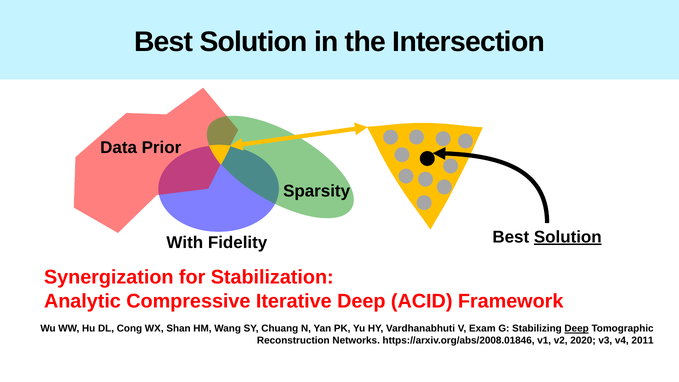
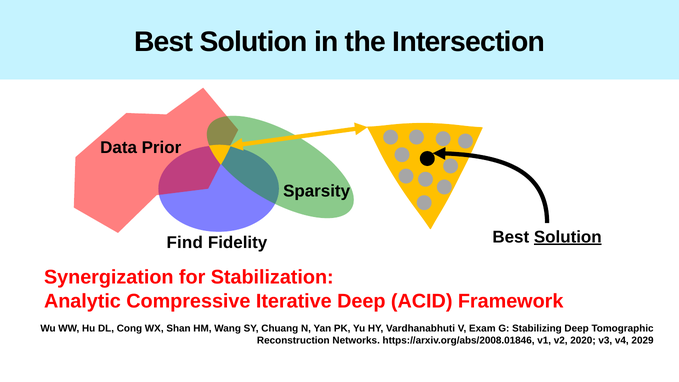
With: With -> Find
Deep at (577, 329) underline: present -> none
2011: 2011 -> 2029
